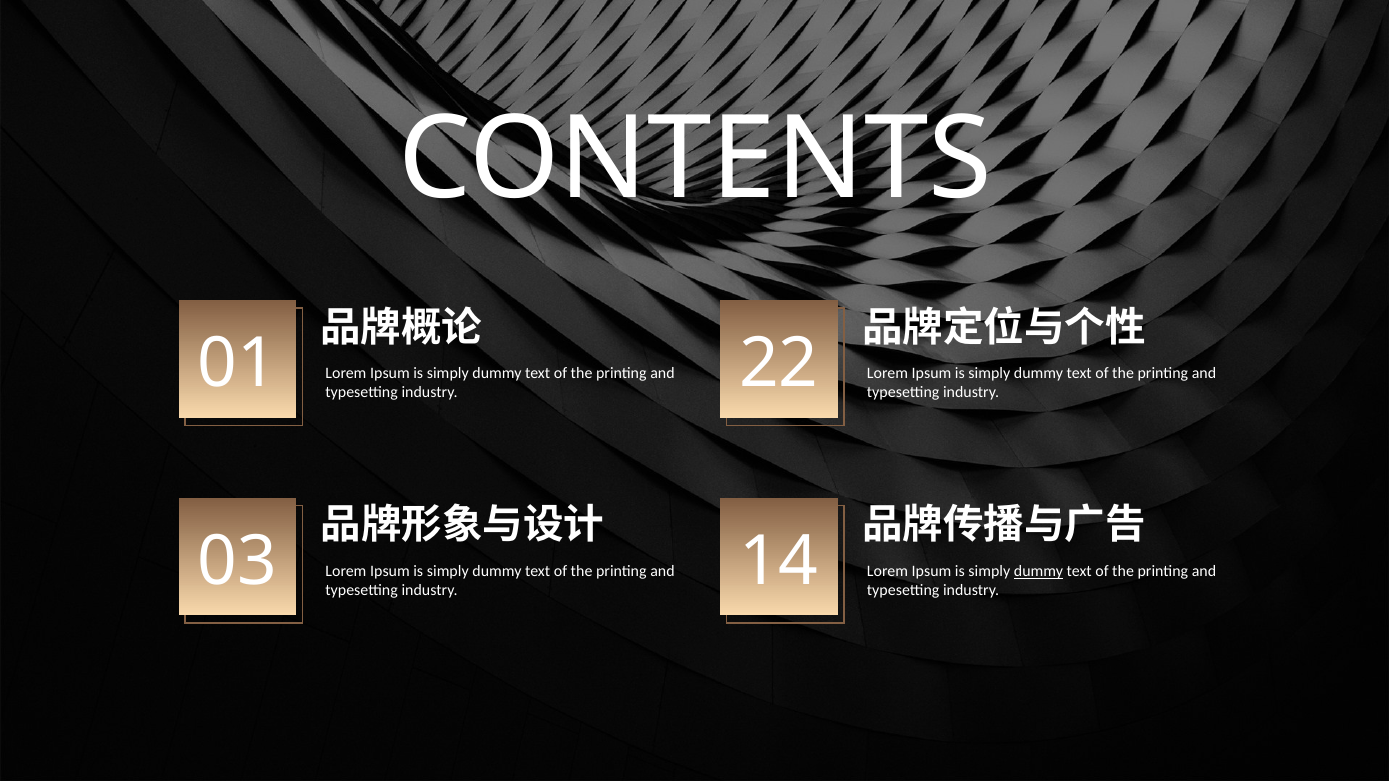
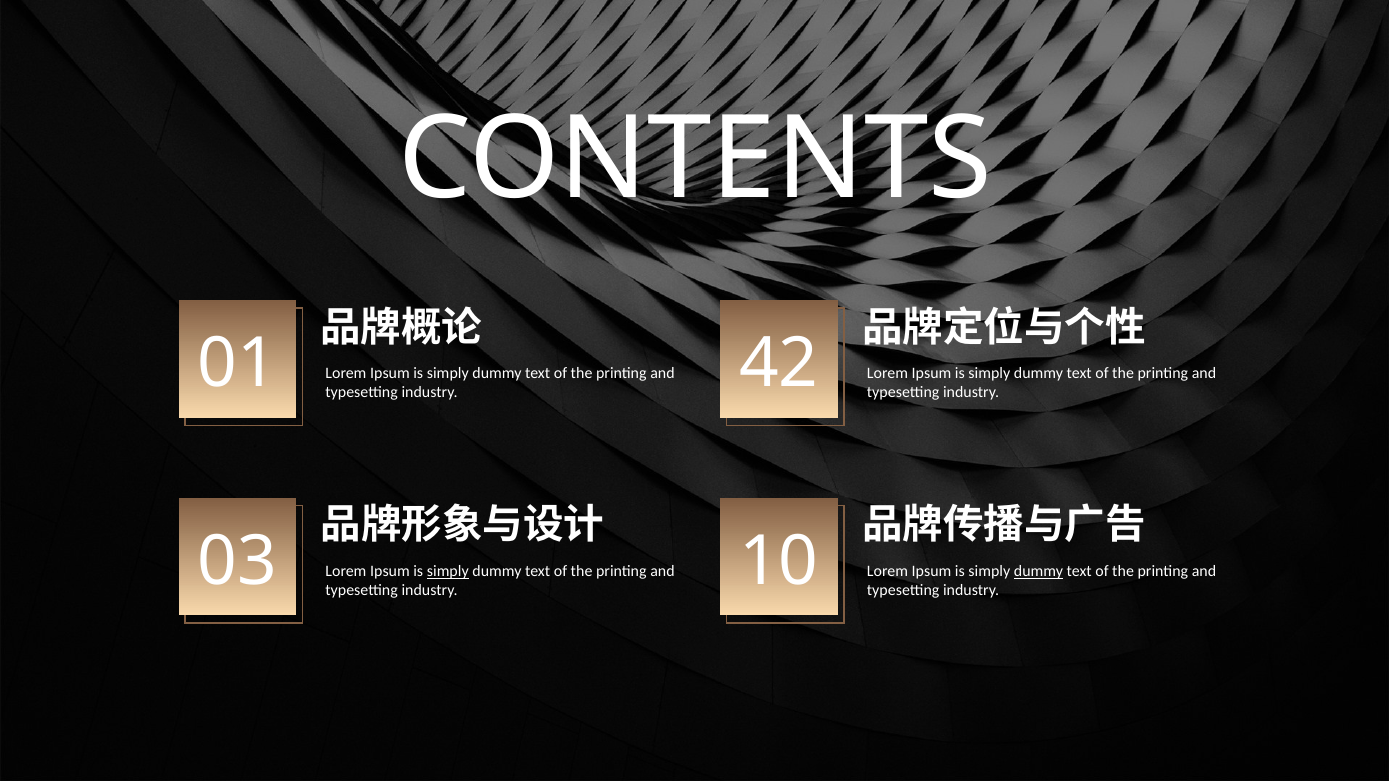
22: 22 -> 42
simply at (448, 571) underline: none -> present
14: 14 -> 10
